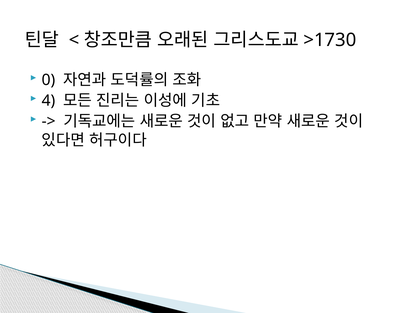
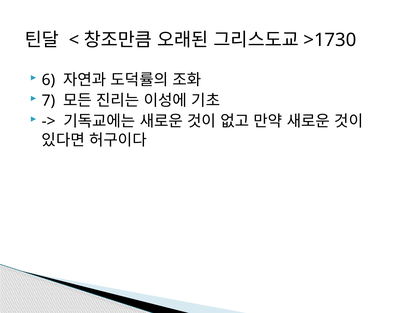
0: 0 -> 6
4: 4 -> 7
